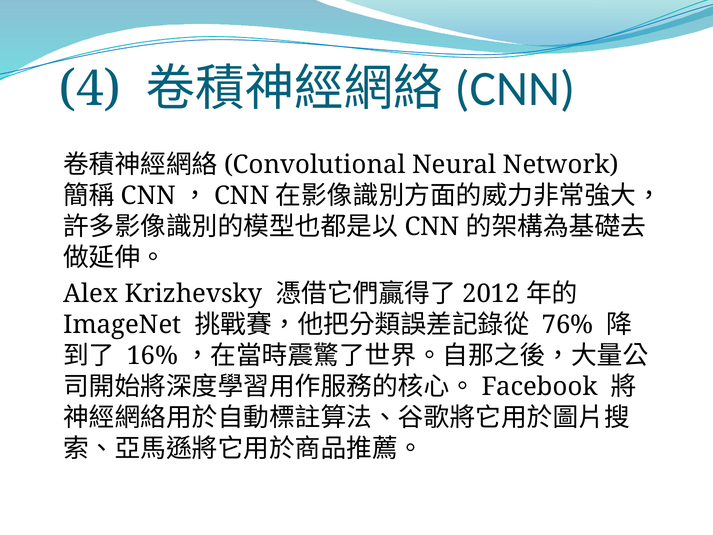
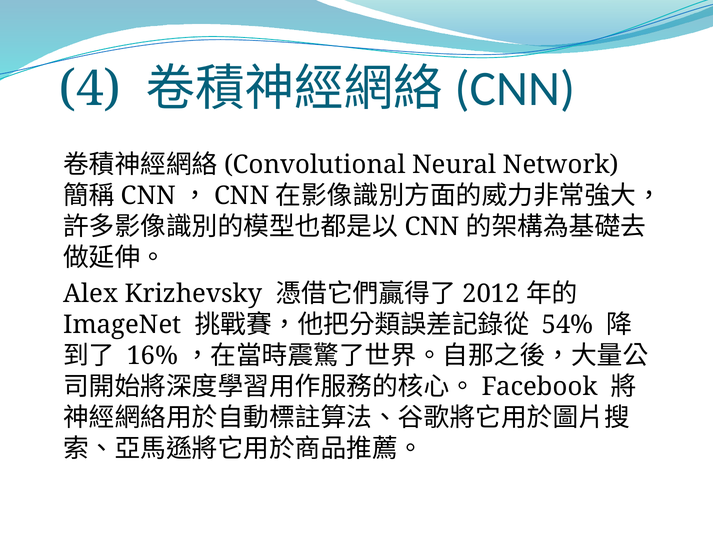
76%: 76% -> 54%
